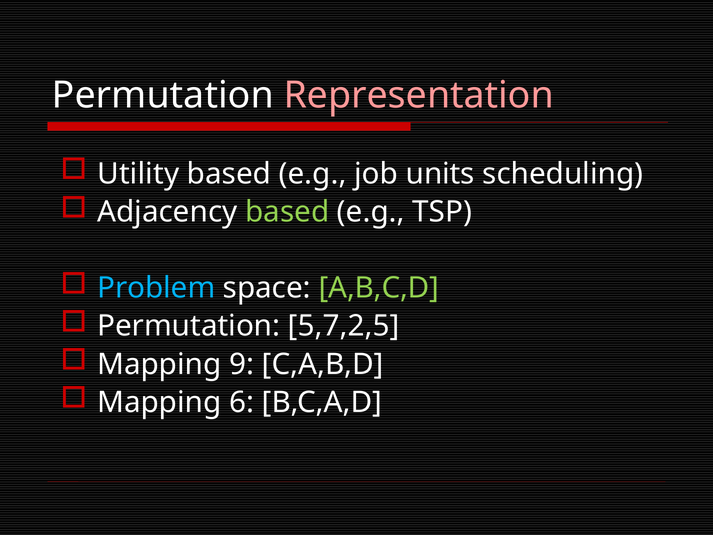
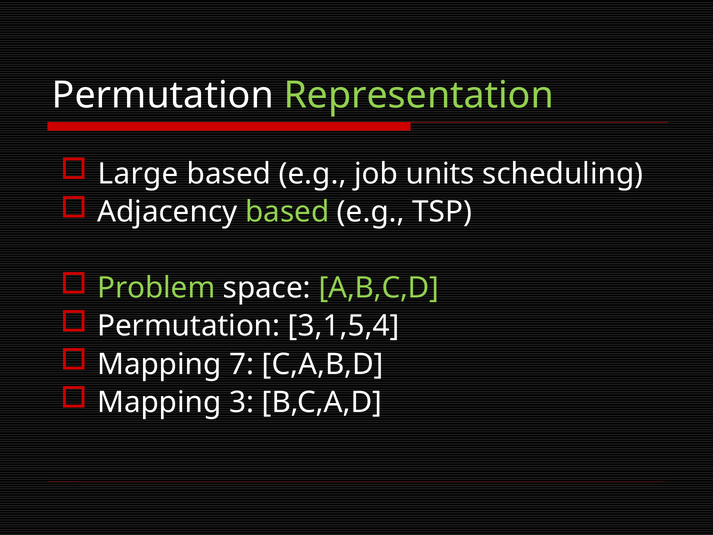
Representation colour: pink -> light green
Utility: Utility -> Large
Problem colour: light blue -> light green
5,7,2,5: 5,7,2,5 -> 3,1,5,4
9: 9 -> 7
6: 6 -> 3
